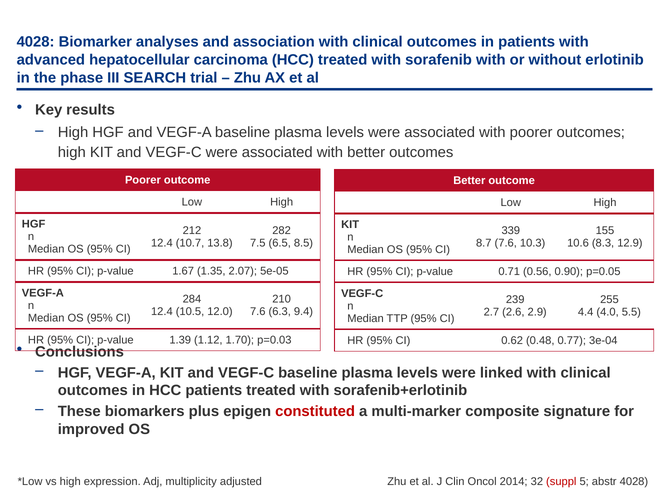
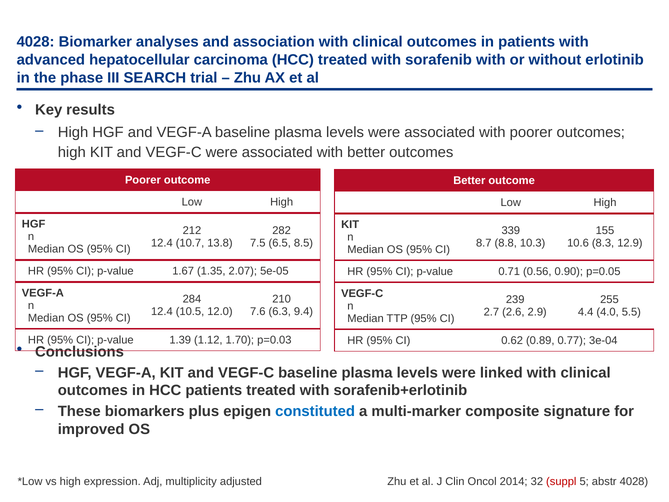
8.7 7.6: 7.6 -> 8.8
0.48: 0.48 -> 0.89
constituted colour: red -> blue
